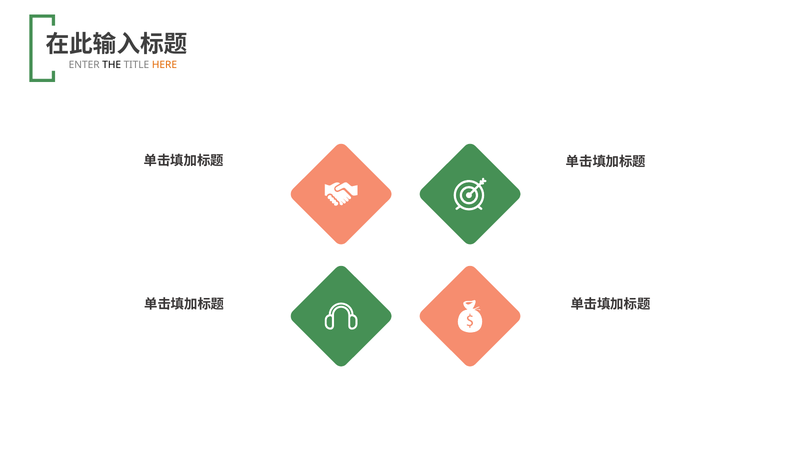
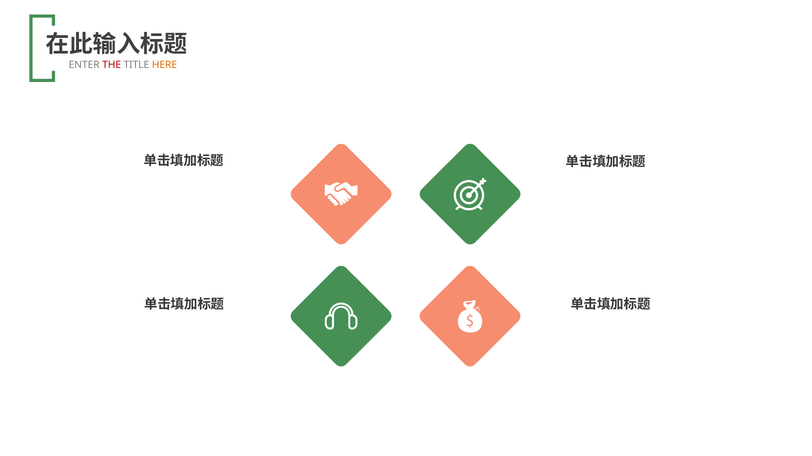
THE colour: black -> red
